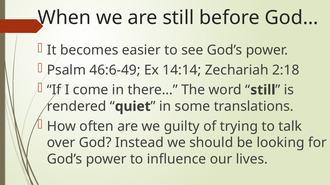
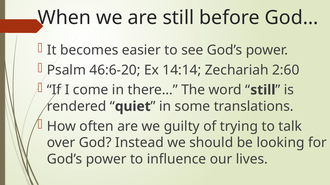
46:6-49: 46:6-49 -> 46:6-20
2:18: 2:18 -> 2:60
